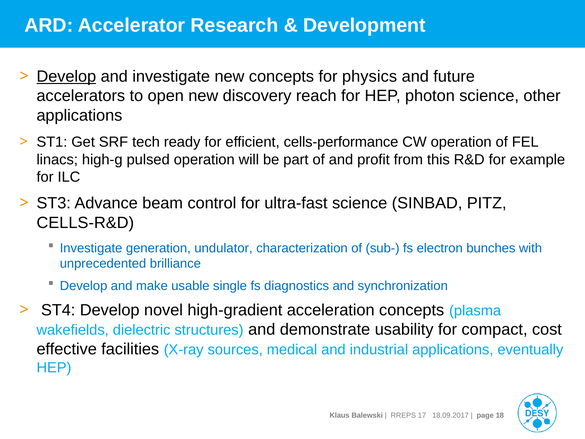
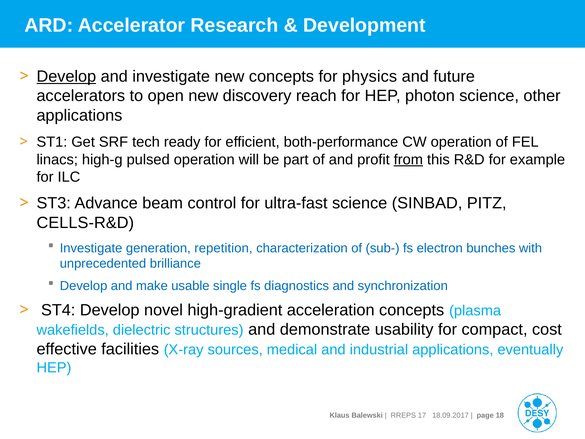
cells-performance: cells-performance -> both-performance
from underline: none -> present
undulator: undulator -> repetition
